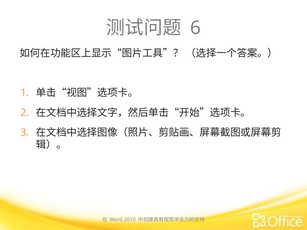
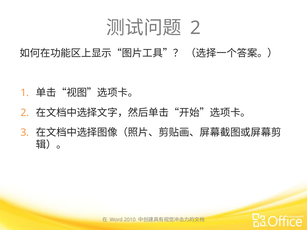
6 at (195, 28): 6 -> 2
